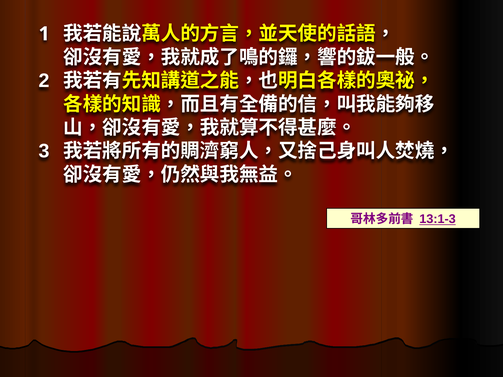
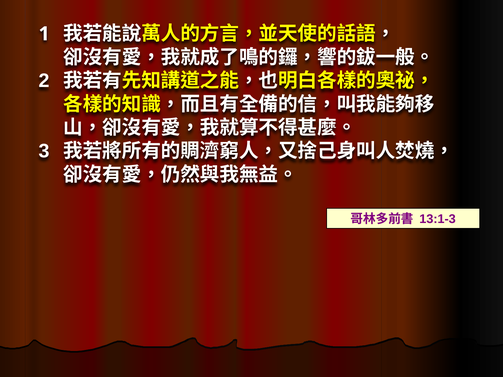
13:1-3 underline: present -> none
